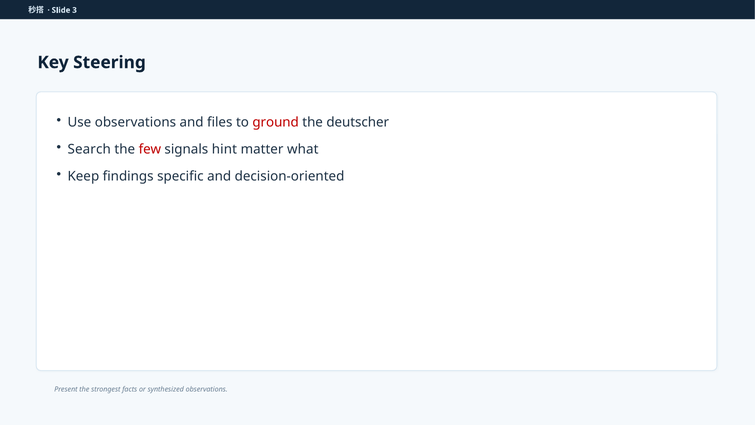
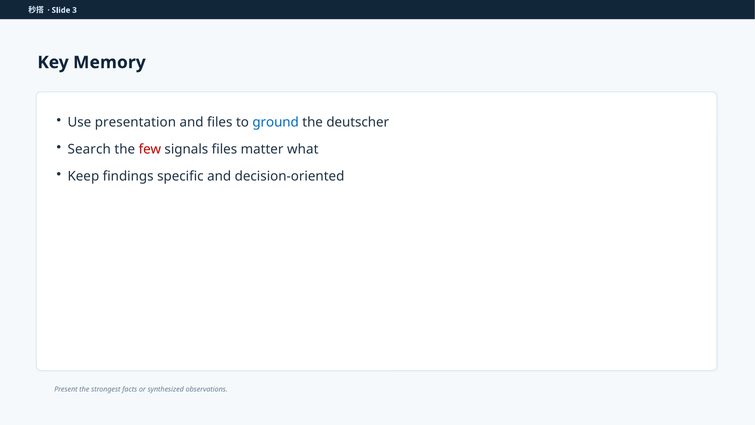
Steering: Steering -> Memory
Use observations: observations -> presentation
ground colour: red -> blue
signals hint: hint -> files
